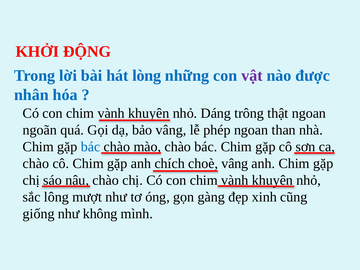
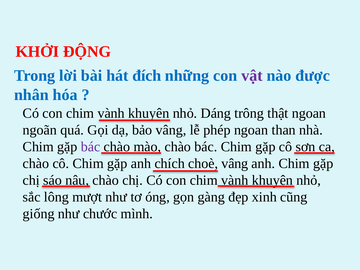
lòng: lòng -> đích
bác at (91, 147) colour: blue -> purple
không: không -> chước
